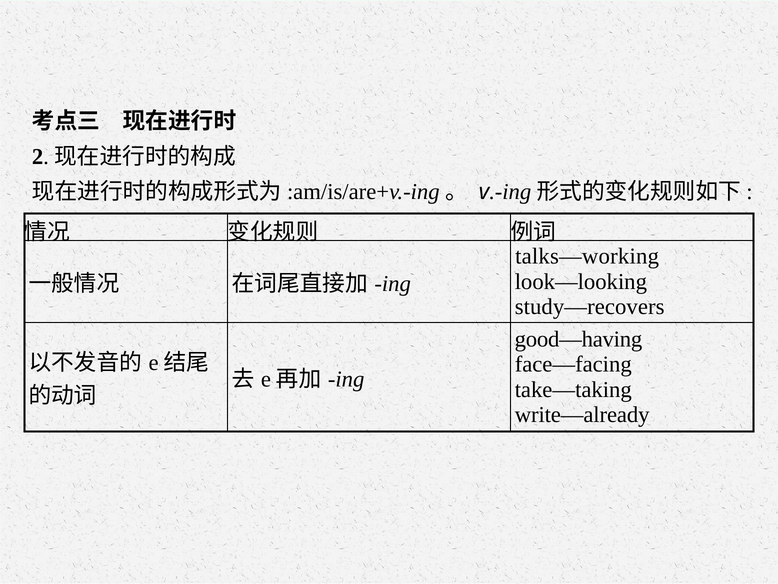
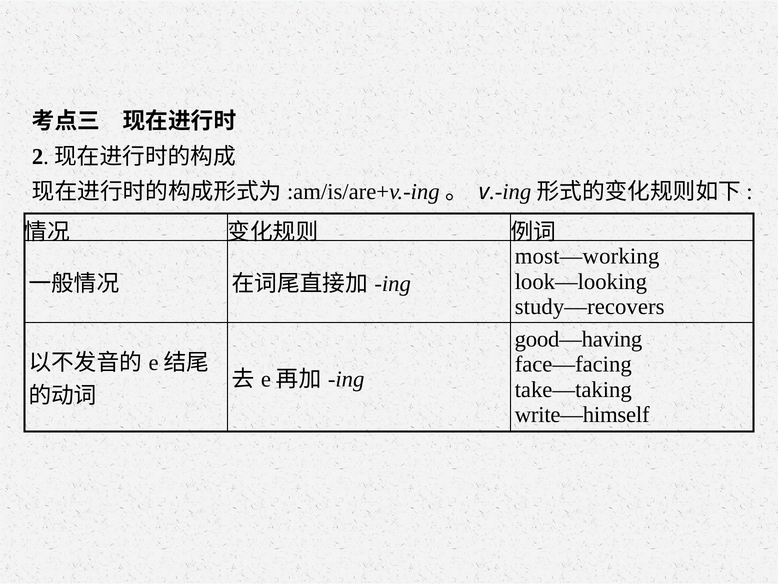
talks—working: talks—working -> most—working
write—already: write—already -> write—himself
